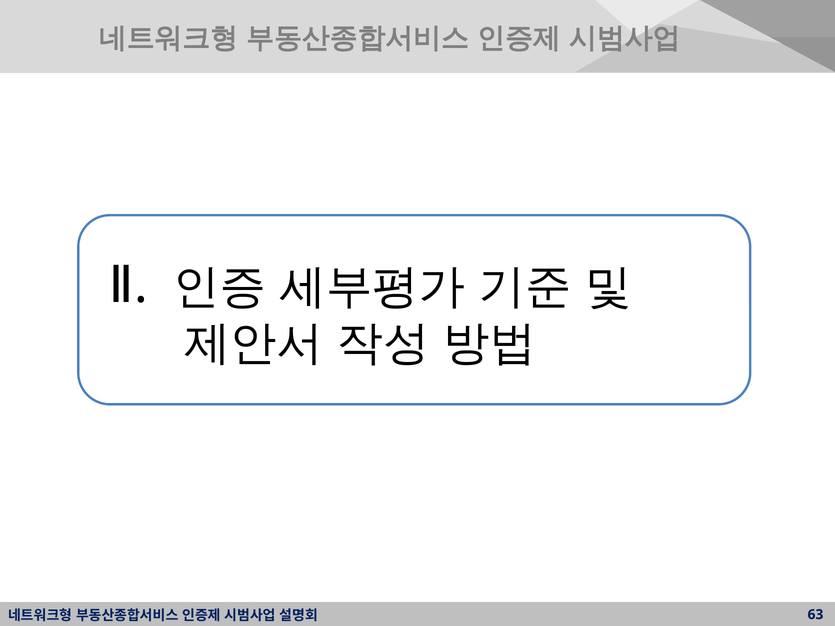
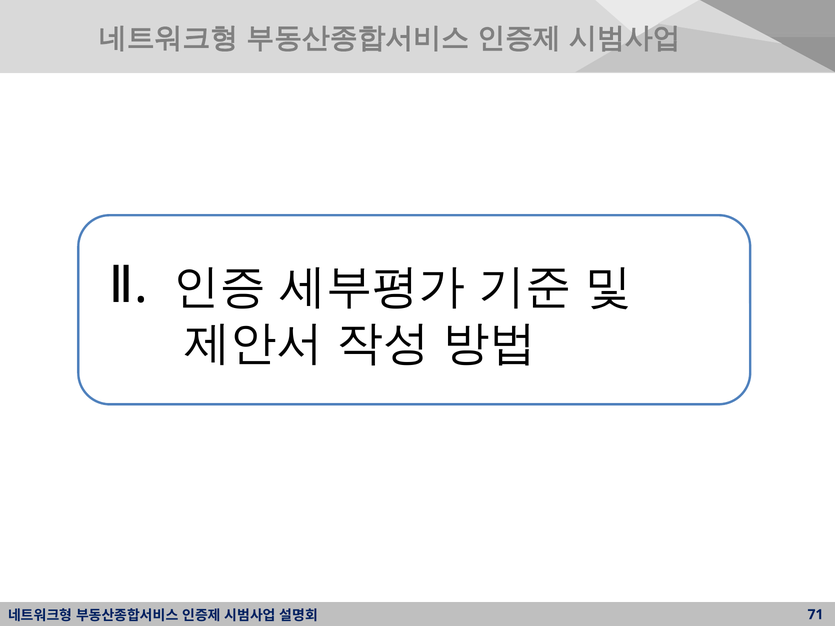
63: 63 -> 71
